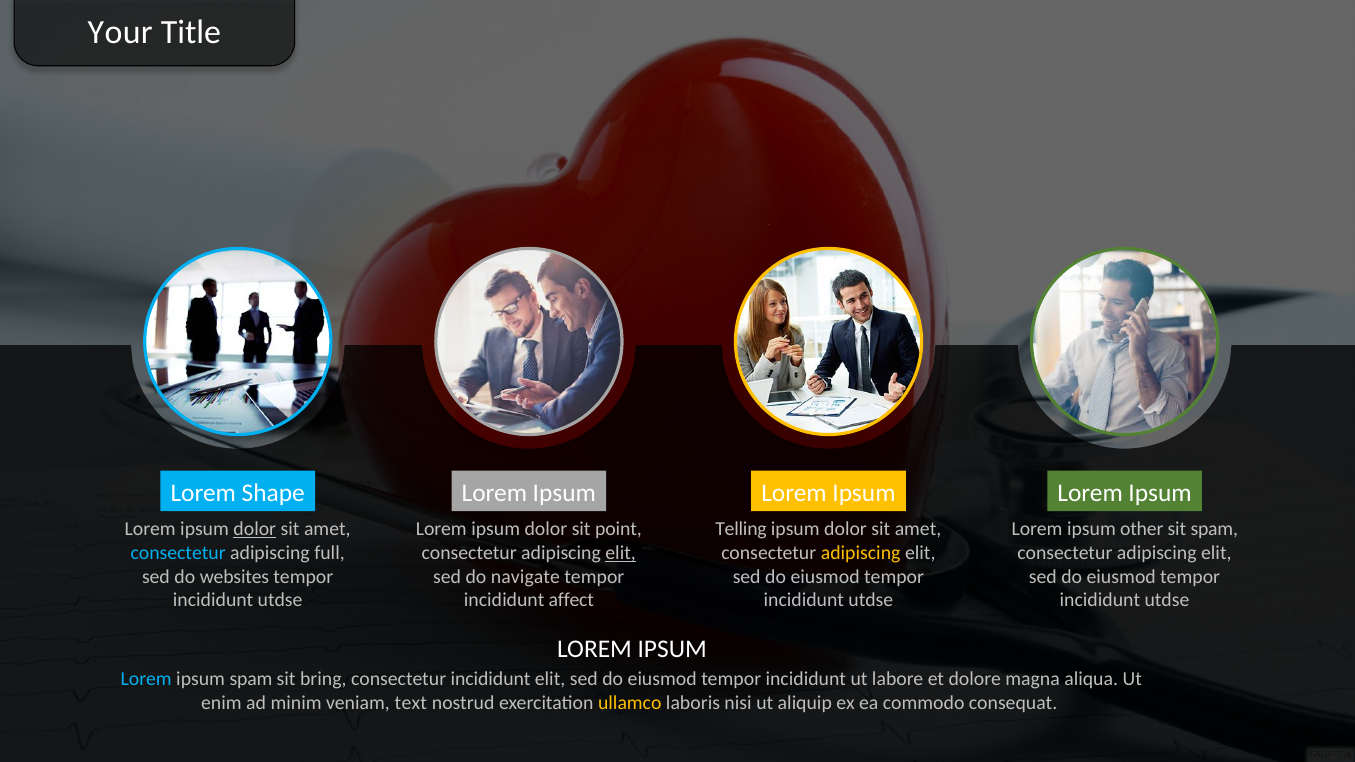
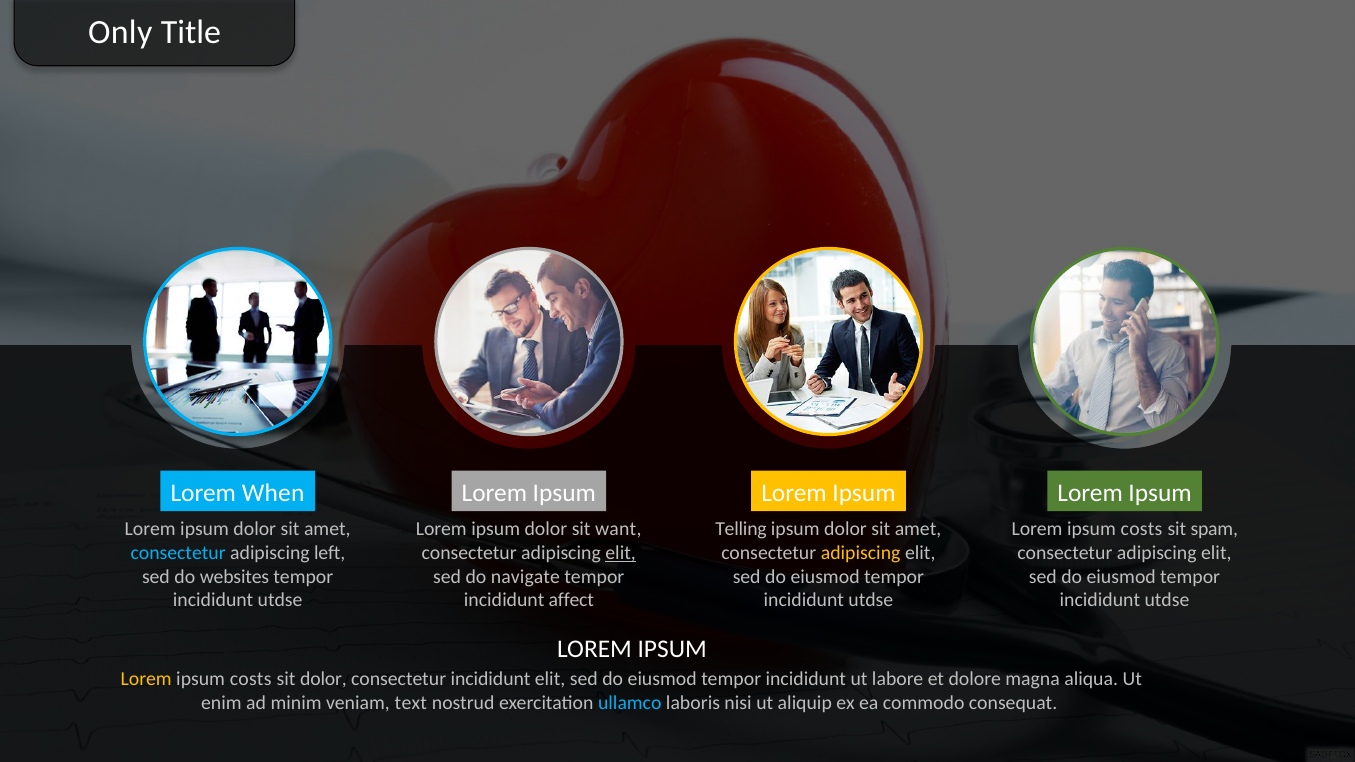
Your: Your -> Only
Shape: Shape -> When
dolor at (255, 529) underline: present -> none
point: point -> want
other at (1142, 529): other -> costs
full: full -> left
Lorem at (146, 680) colour: light blue -> yellow
spam at (251, 680): spam -> costs
sit bring: bring -> dolor
ullamco colour: yellow -> light blue
